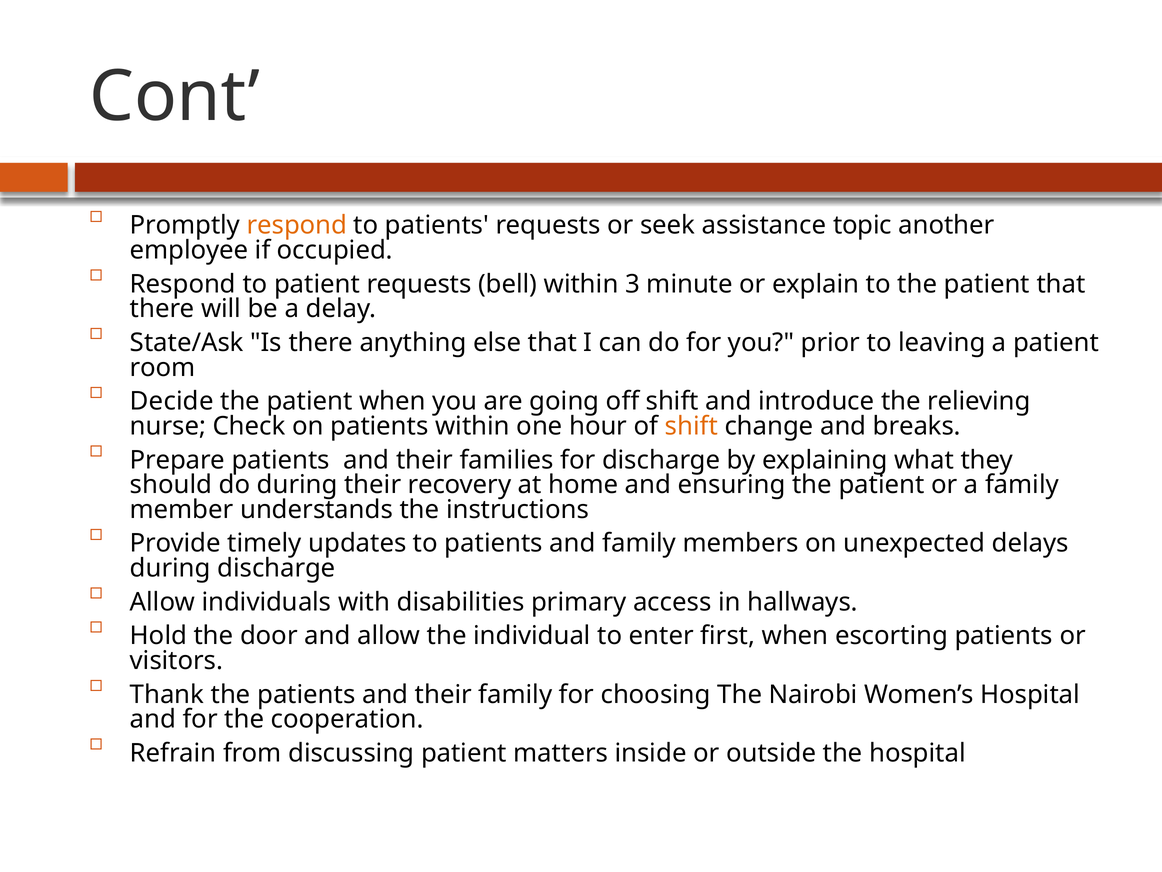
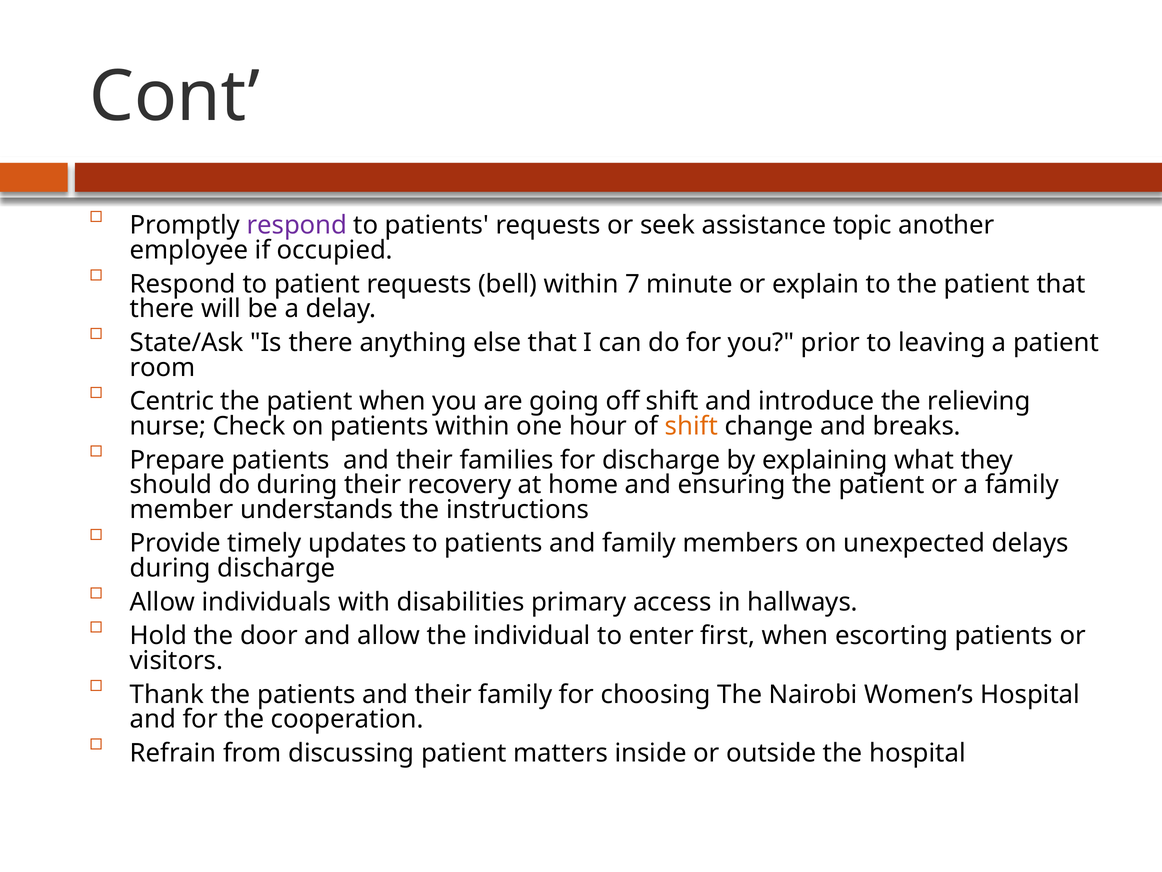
respond at (297, 225) colour: orange -> purple
3: 3 -> 7
Decide: Decide -> Centric
